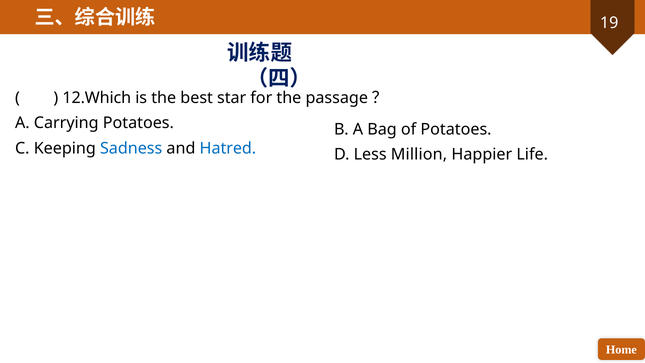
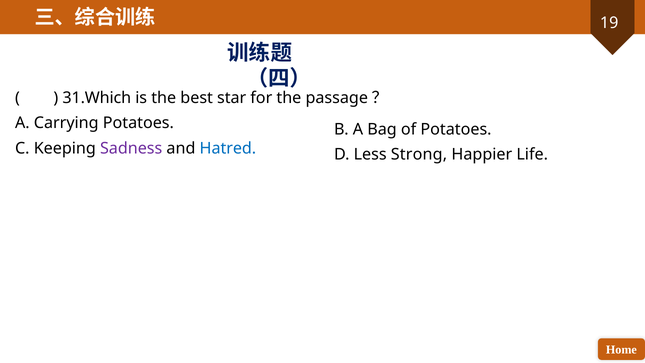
12.Which: 12.Which -> 31.Which
Sadness colour: blue -> purple
Million: Million -> Strong
